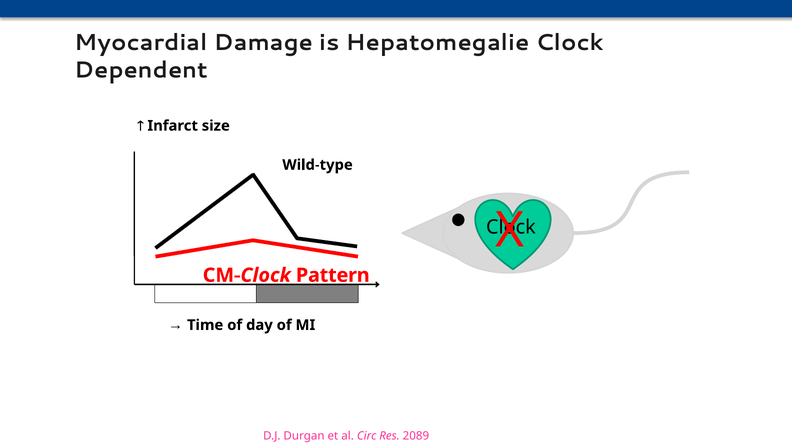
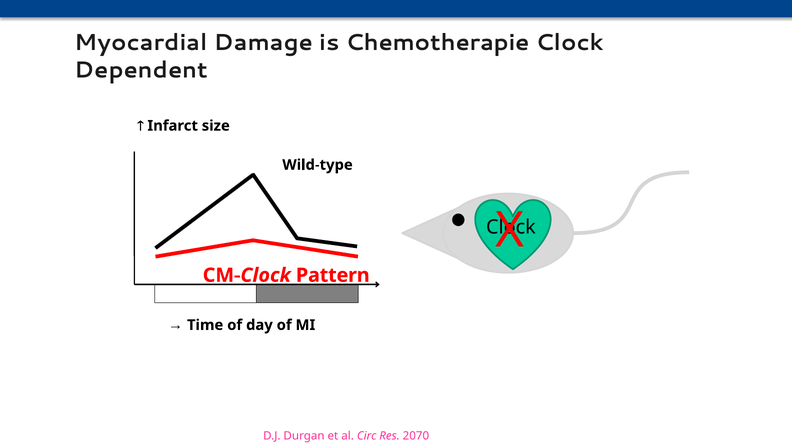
Hepatomegalie: Hepatomegalie -> Chemotherapie
2089: 2089 -> 2070
